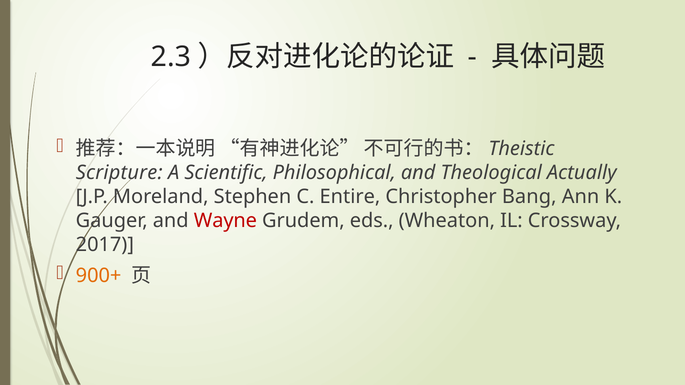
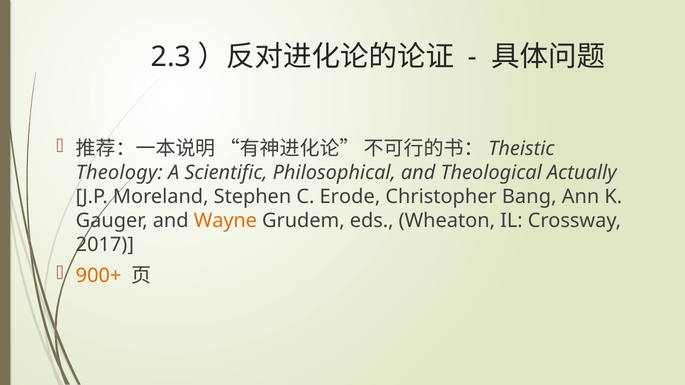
Scripture: Scripture -> Theology
Entire: Entire -> Erode
Wayne colour: red -> orange
